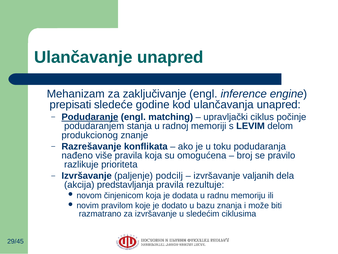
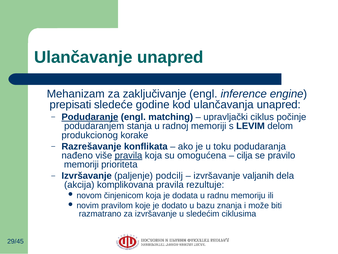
znanje: znanje -> korake
pravila at (128, 155) underline: none -> present
broj: broj -> cilja
razlikuje at (81, 164): razlikuje -> memoriji
predstavljanja: predstavljanja -> komplikovana
